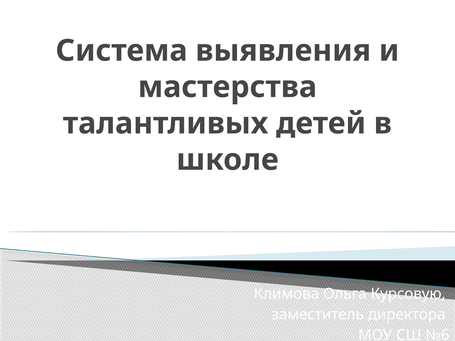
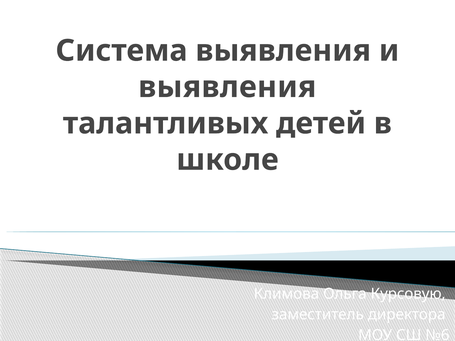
мастерства at (227, 87): мастерства -> выявления
